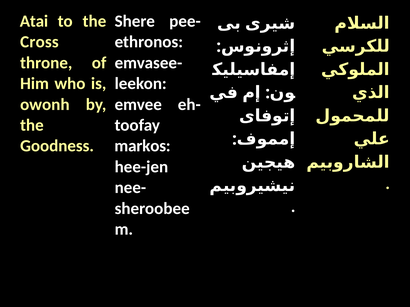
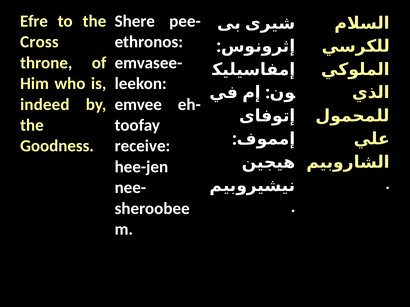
Atai: Atai -> Efre
owonh: owonh -> indeed
markos: markos -> receive
